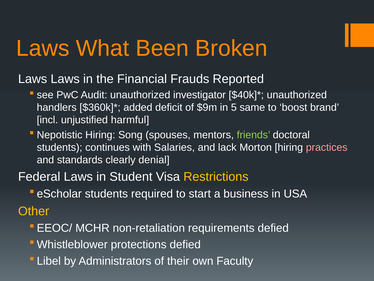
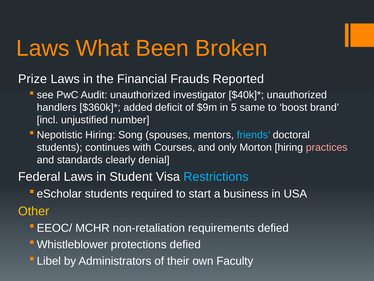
Laws at (33, 79): Laws -> Prize
harmful: harmful -> number
friends colour: light green -> light blue
Salaries: Salaries -> Courses
lack: lack -> only
Restrictions colour: yellow -> light blue
